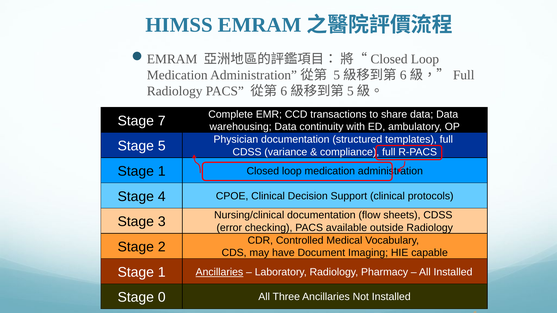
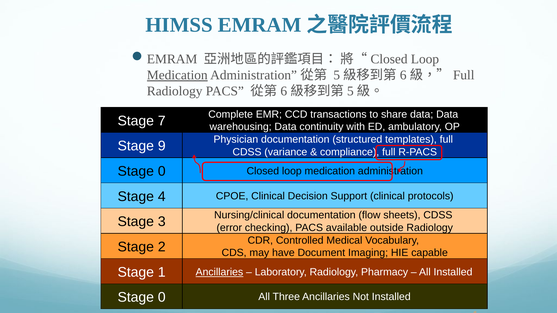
Medication at (177, 75) underline: none -> present
5: 5 -> 9
1 at (162, 171): 1 -> 0
